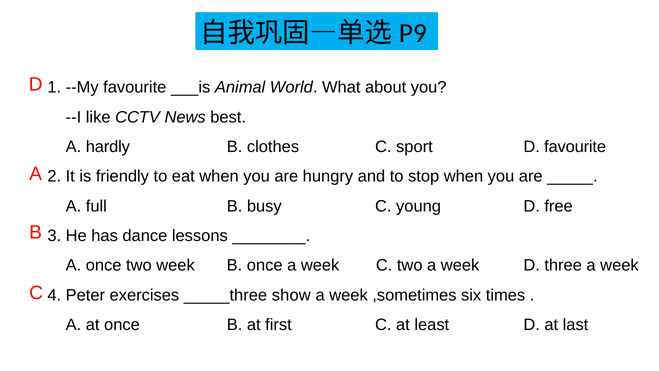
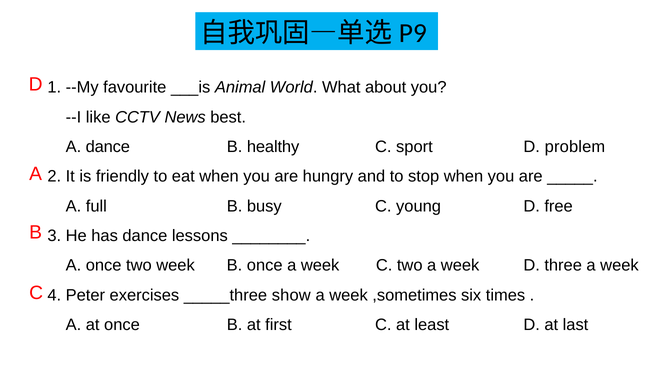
A hardly: hardly -> dance
clothes: clothes -> healthy
D favourite: favourite -> problem
